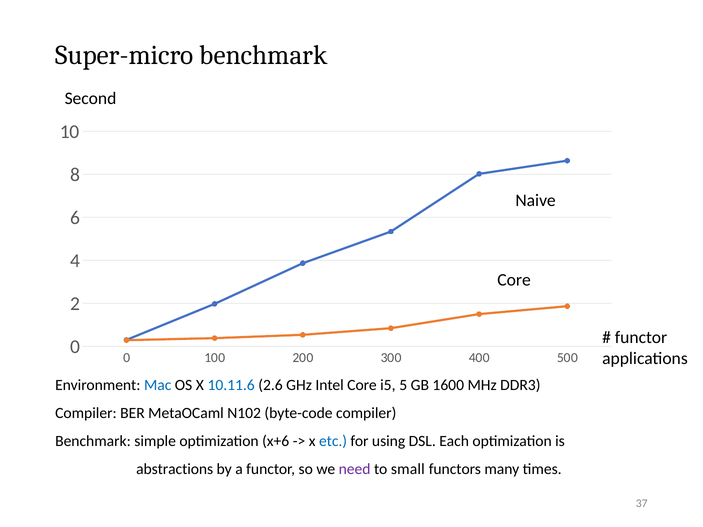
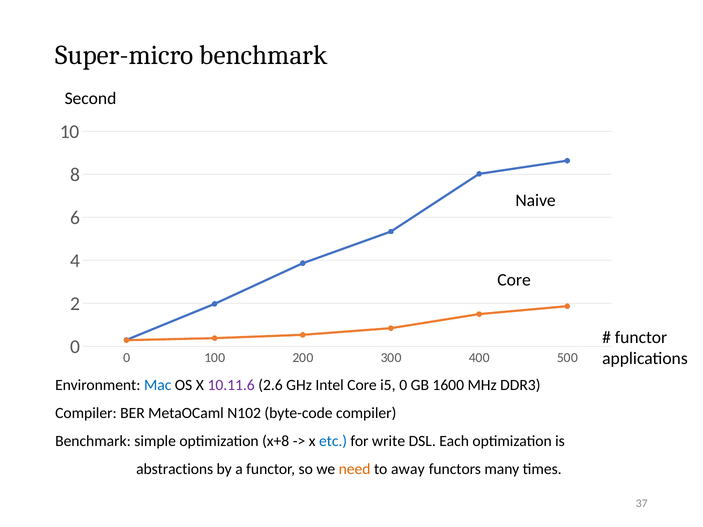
10.11.6 colour: blue -> purple
i5 5: 5 -> 0
x+6: x+6 -> x+8
using: using -> write
need colour: purple -> orange
small: small -> away
